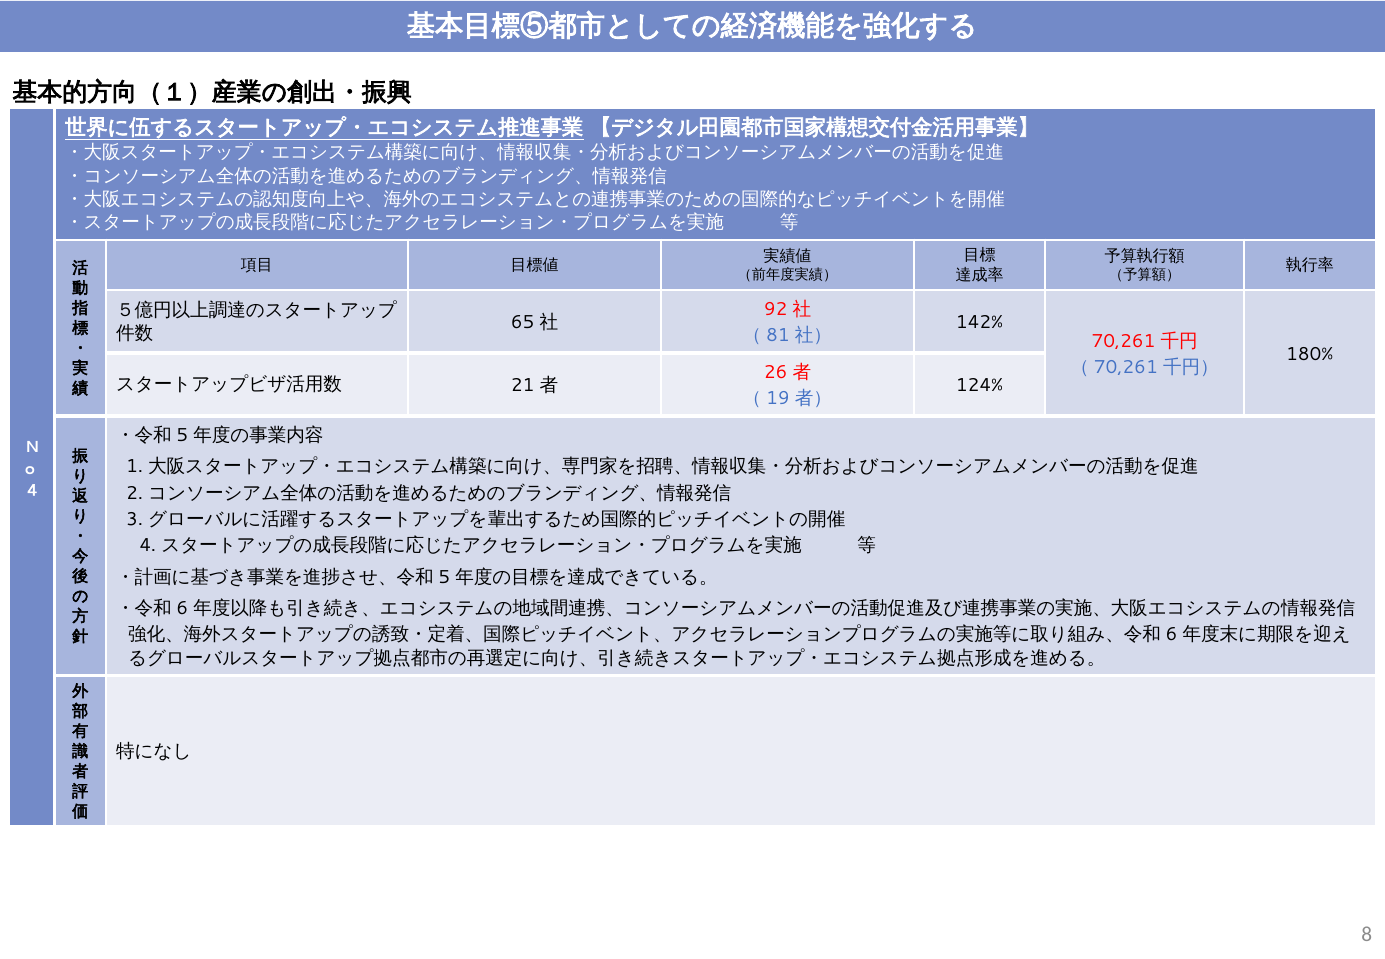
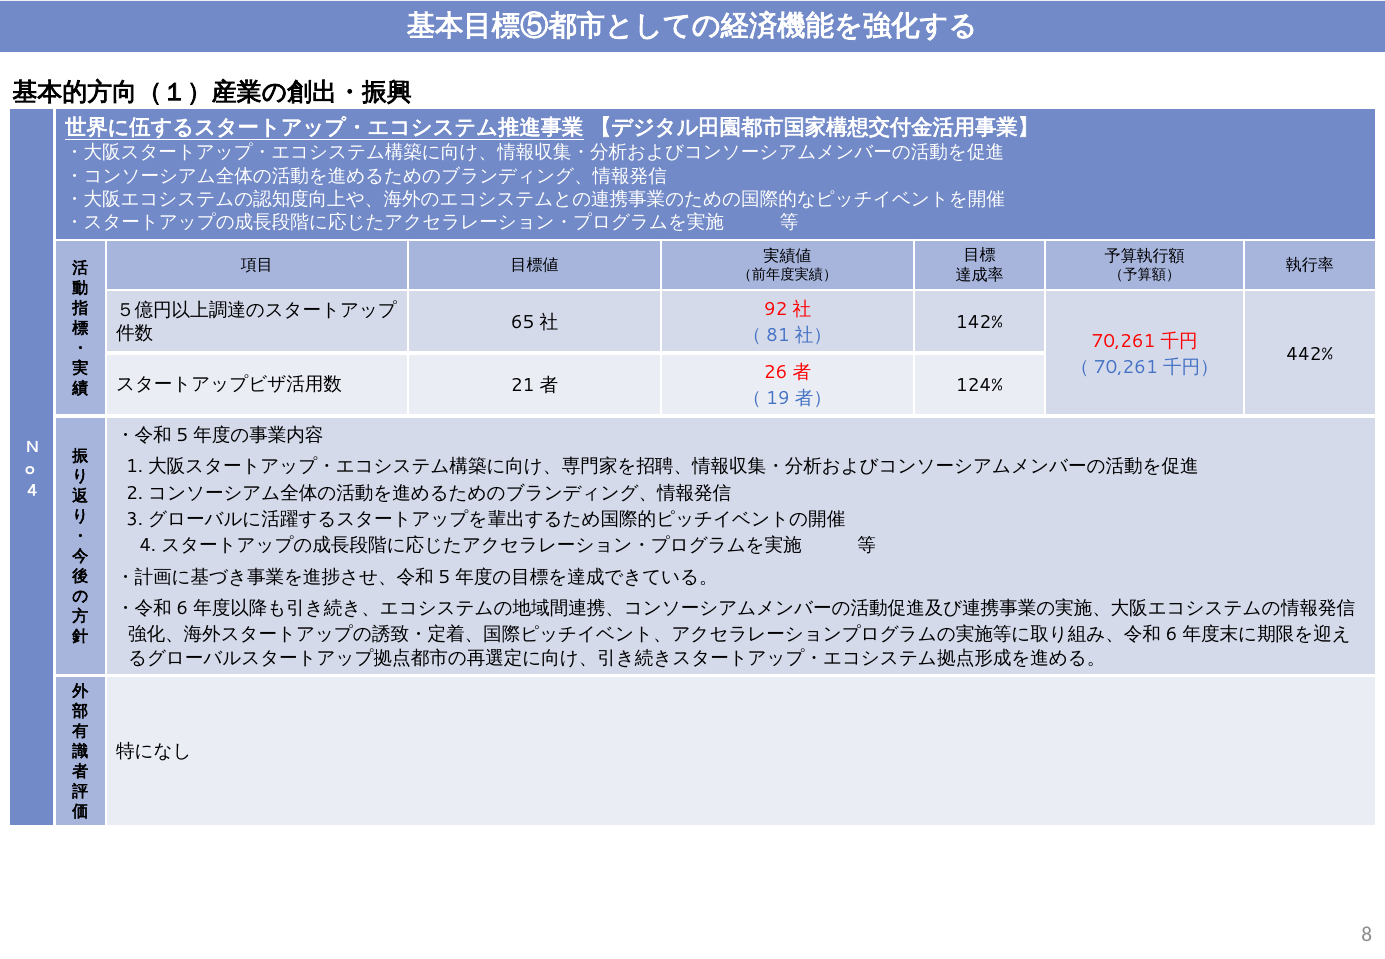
180%: 180% -> 442%
